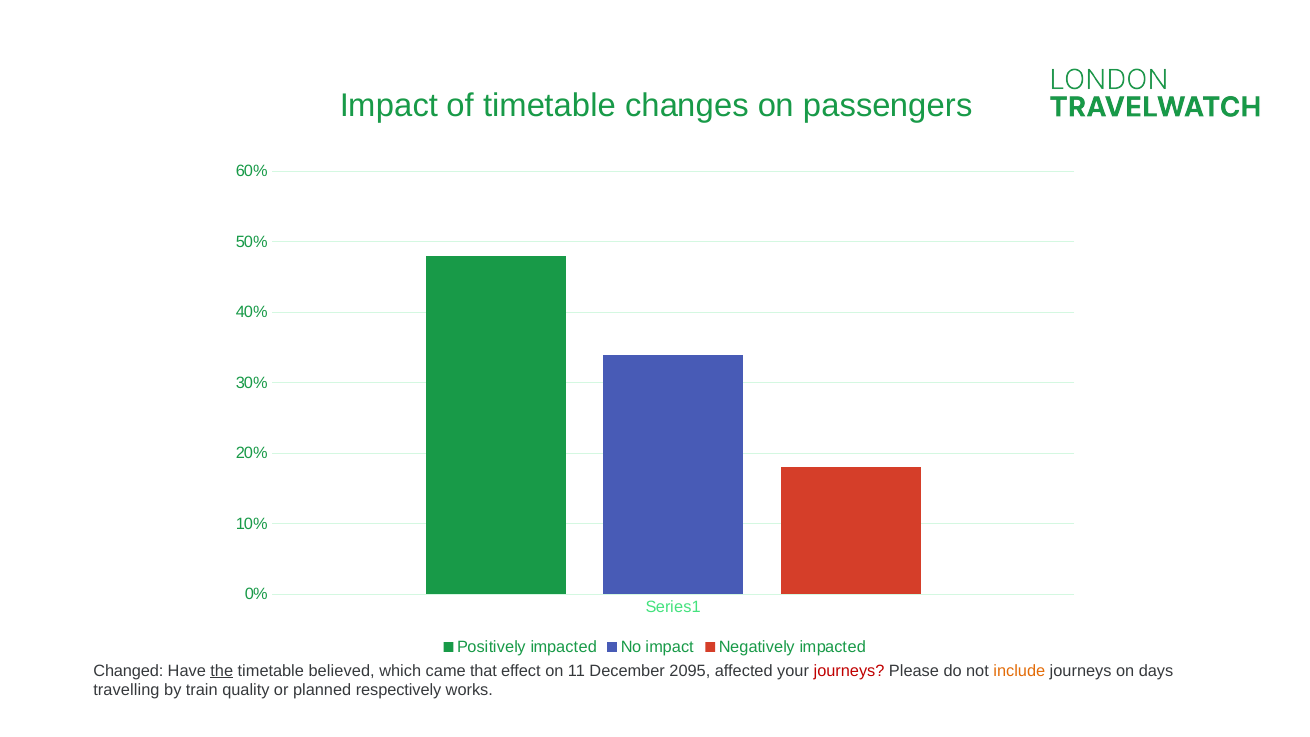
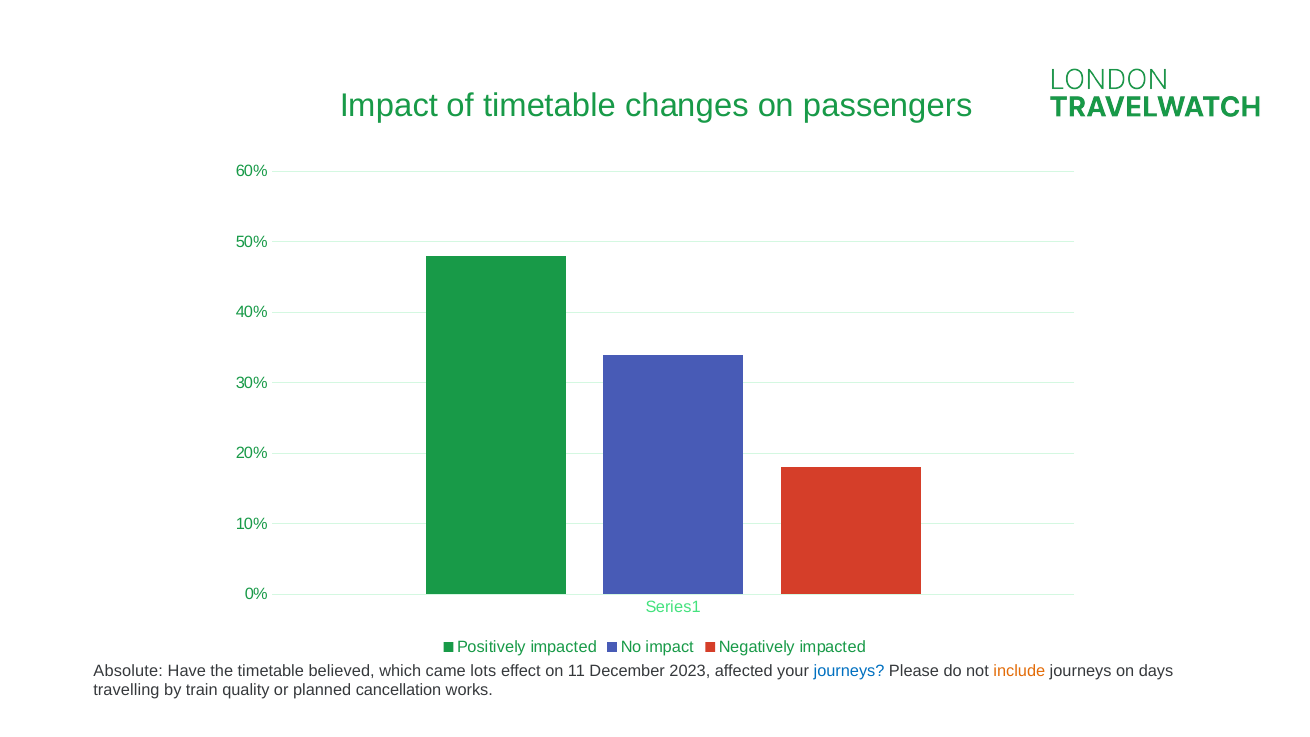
Changed: Changed -> Absolute
the underline: present -> none
that: that -> lots
2095: 2095 -> 2023
journeys at (849, 671) colour: red -> blue
respectively: respectively -> cancellation
